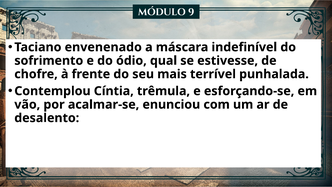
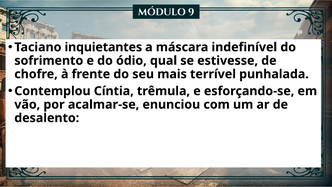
envenenado: envenenado -> inquietantes
